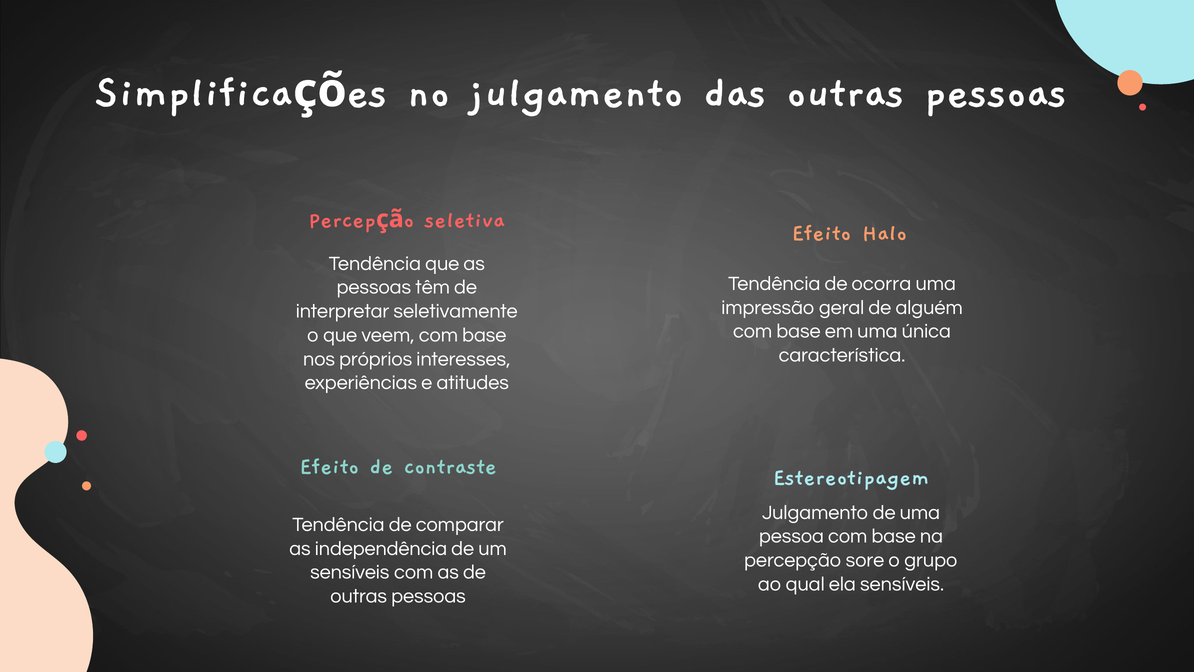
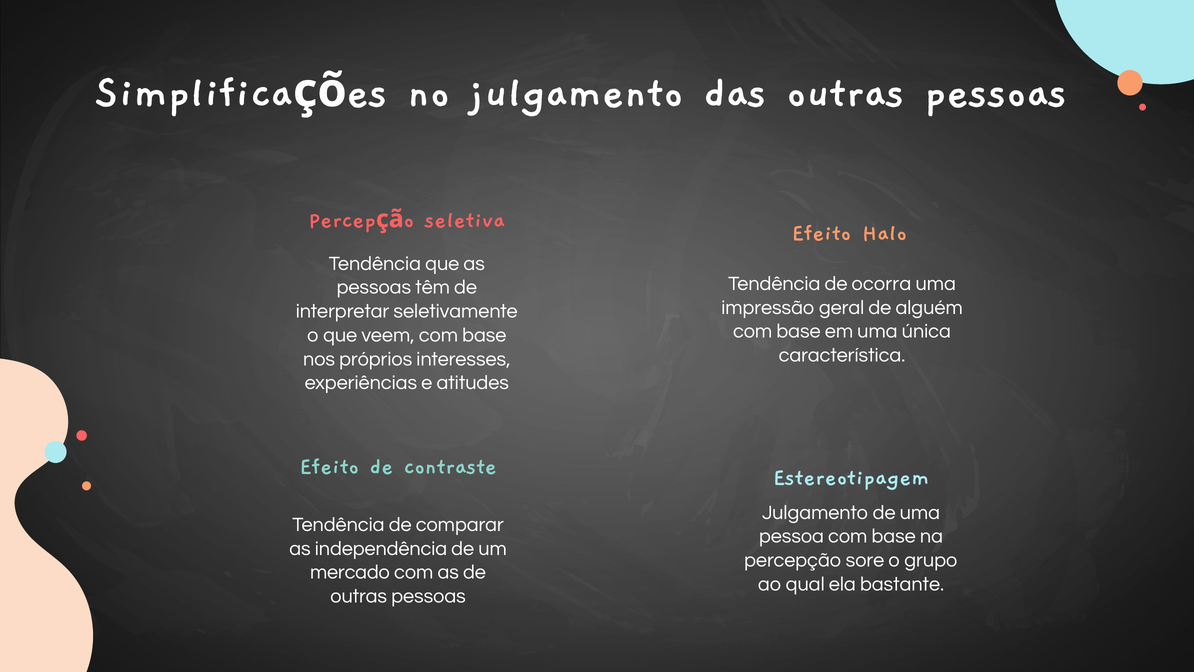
sensíveis at (350, 572): sensíveis -> mercado
ela sensíveis: sensíveis -> bastante
